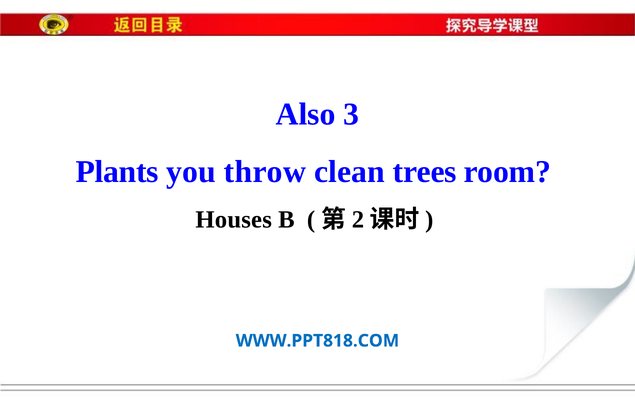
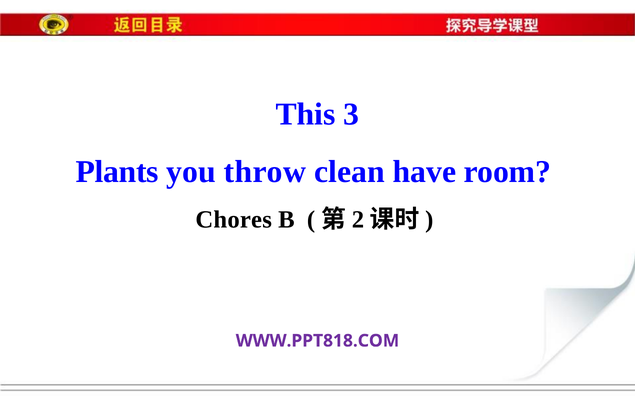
Also: Also -> This
trees: trees -> have
Houses: Houses -> Chores
WWW.PPT818.COM colour: blue -> purple
